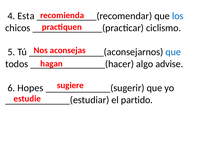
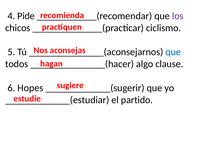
Esta: Esta -> Pide
los colour: blue -> purple
advise: advise -> clause
